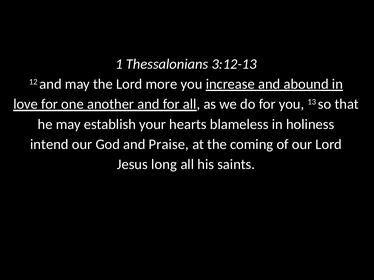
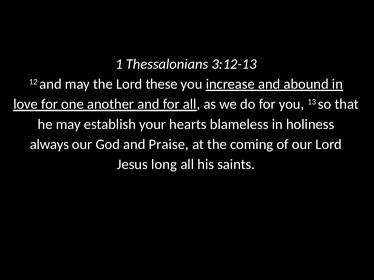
more: more -> these
intend: intend -> always
